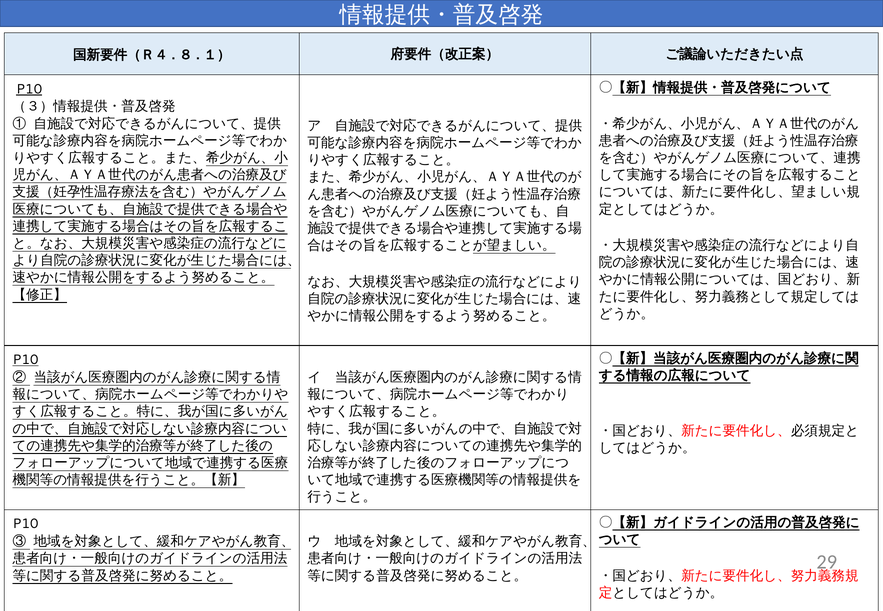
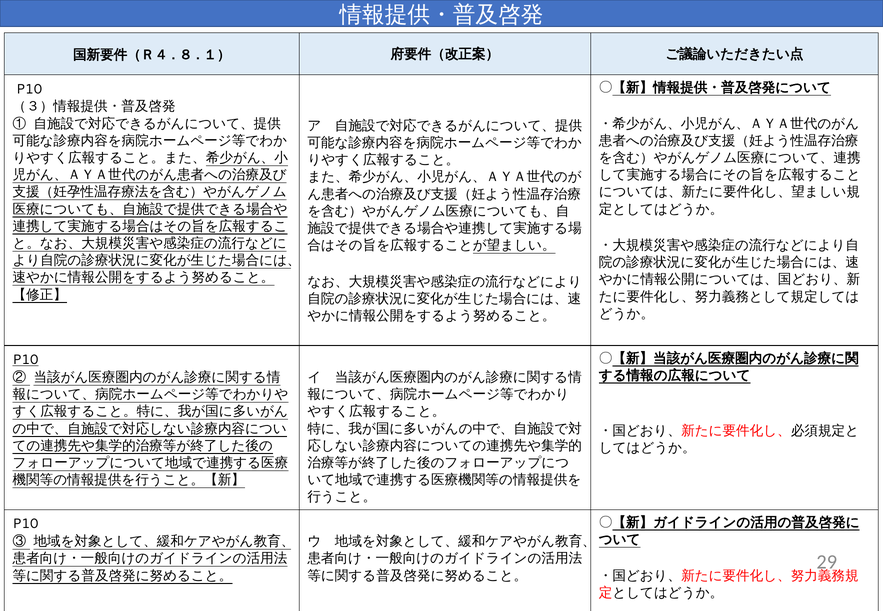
P10 at (29, 89) underline: present -> none
